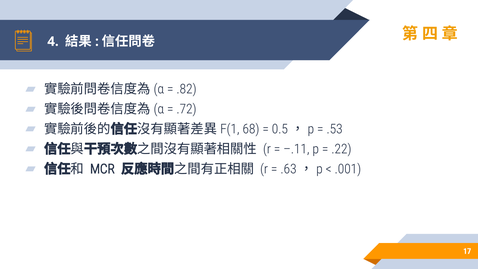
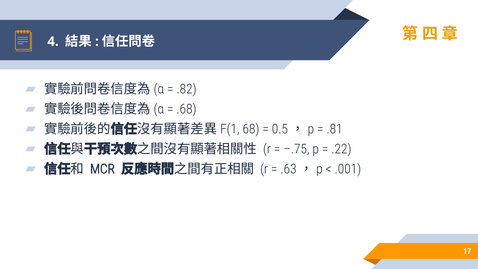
.72: .72 -> .68
.53: .53 -> .81
–.11: –.11 -> –.75
